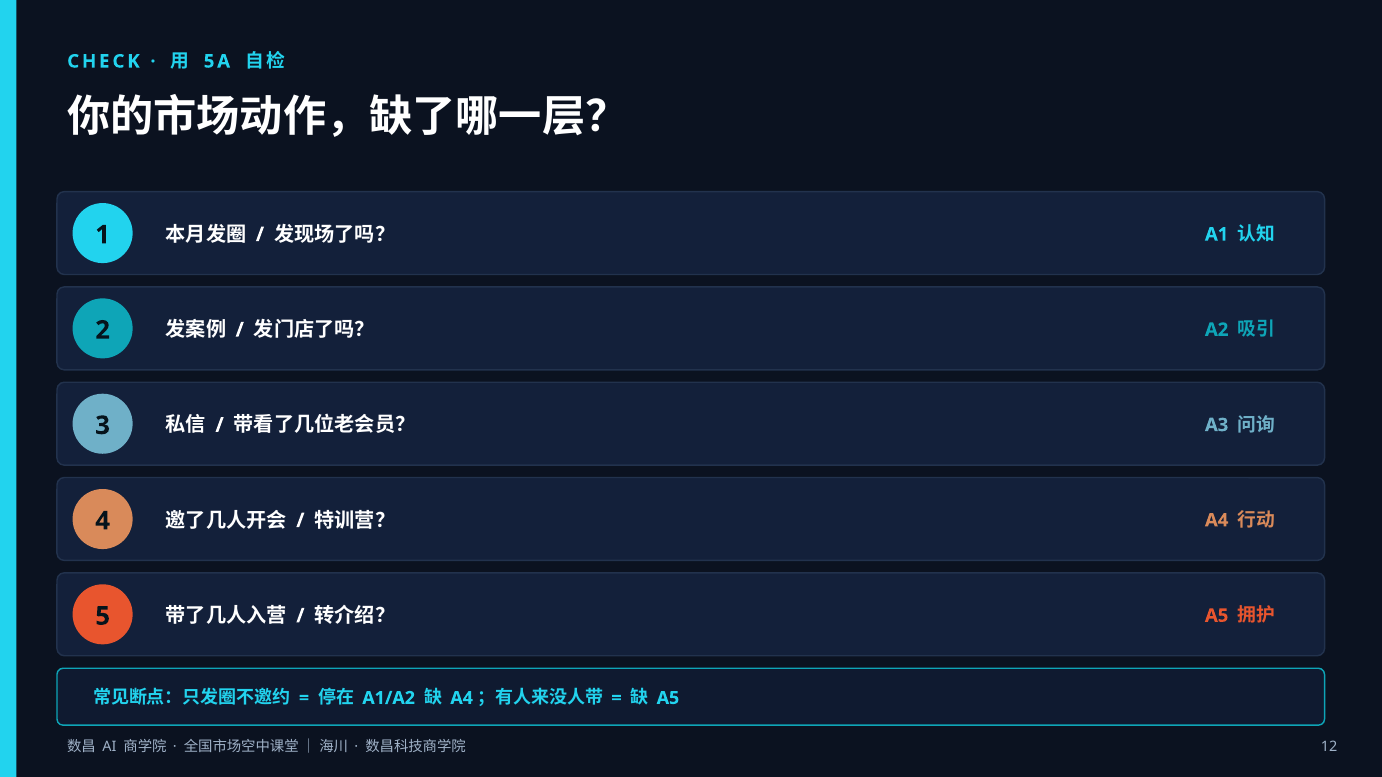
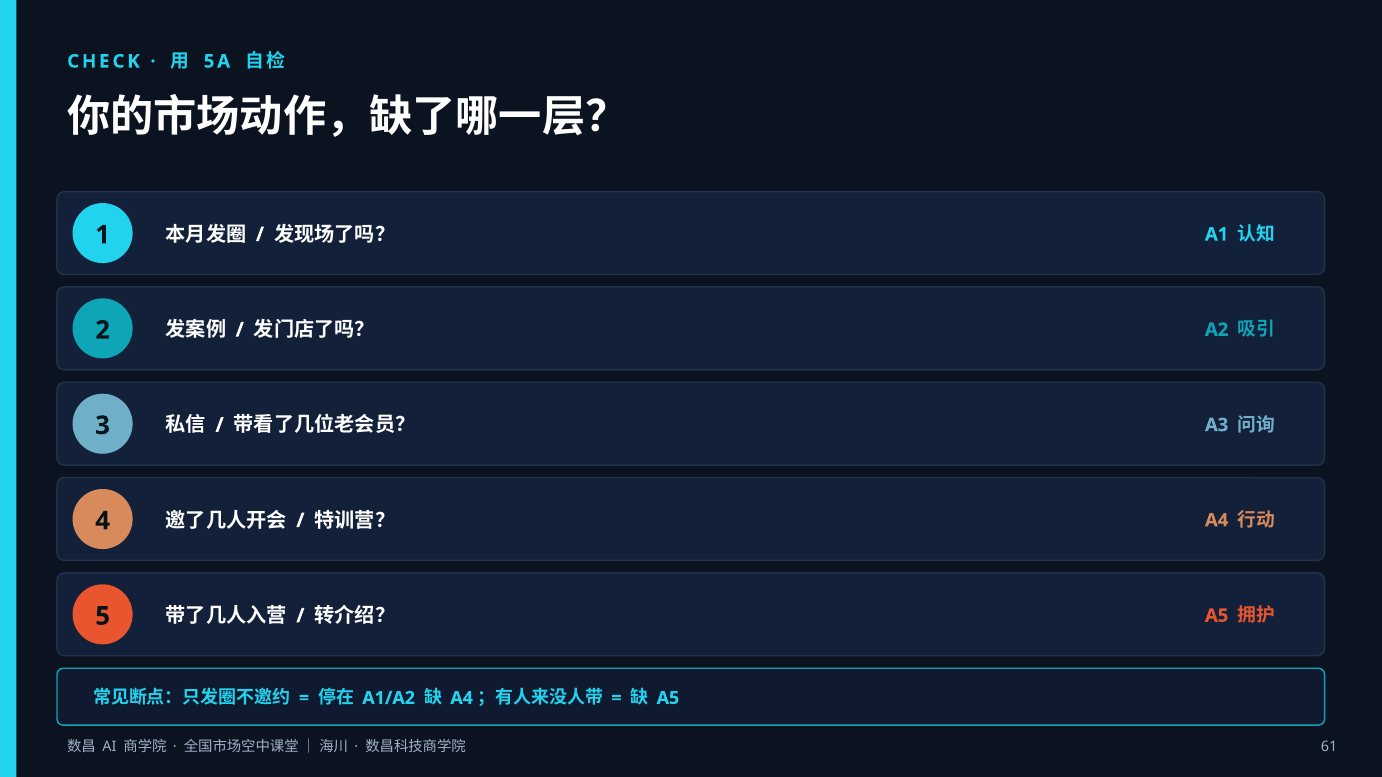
12: 12 -> 61
